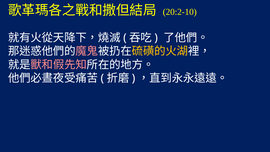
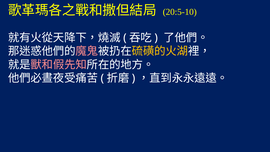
20:2-10: 20:2-10 -> 20:5-10
